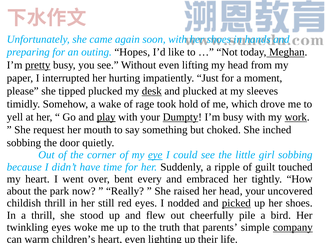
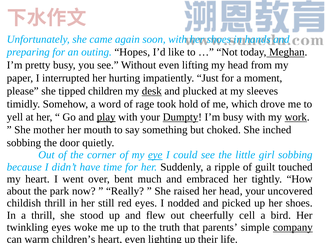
pretty underline: present -> none
tipped plucked: plucked -> children
wake: wake -> word
request: request -> mother
every: every -> much
picked underline: present -> none
pile: pile -> cell
